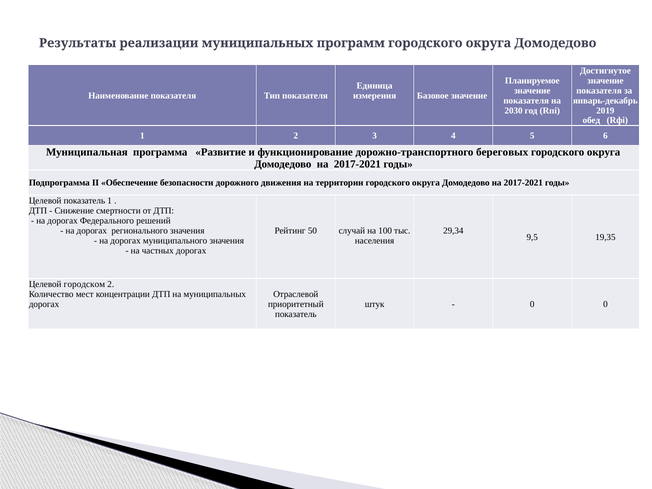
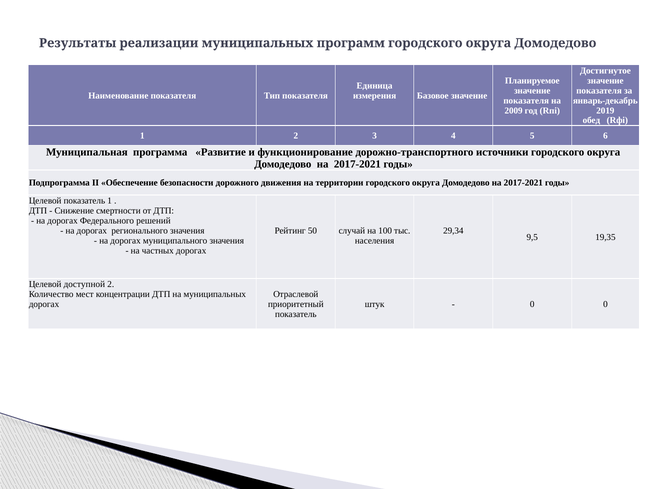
2030: 2030 -> 2009
береговых: береговых -> источники
городском: городском -> доступной
